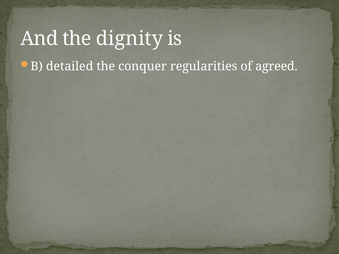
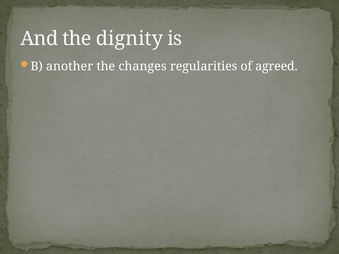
detailed: detailed -> another
conquer: conquer -> changes
